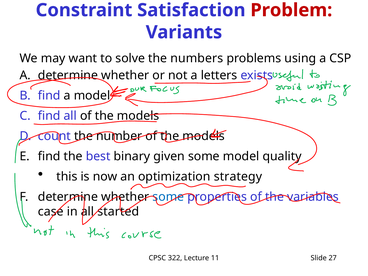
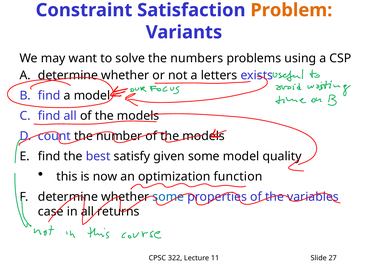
Problem colour: red -> orange
binary: binary -> satisfy
strategy: strategy -> function
started: started -> returns
